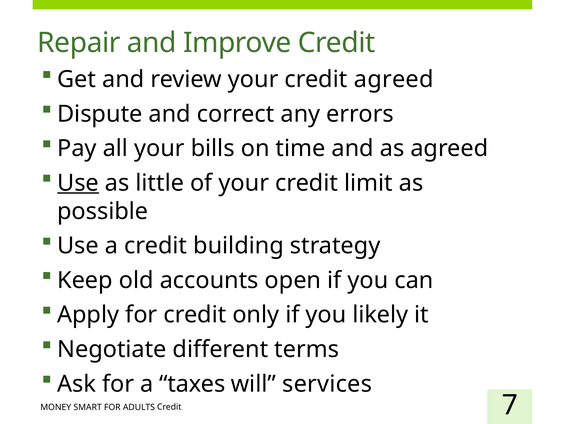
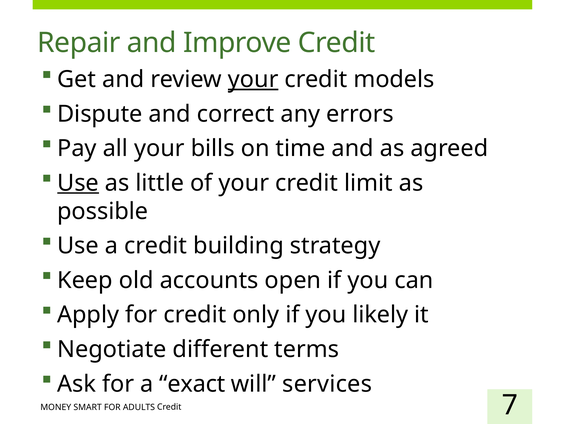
your at (253, 79) underline: none -> present
credit agreed: agreed -> models
taxes: taxes -> exact
